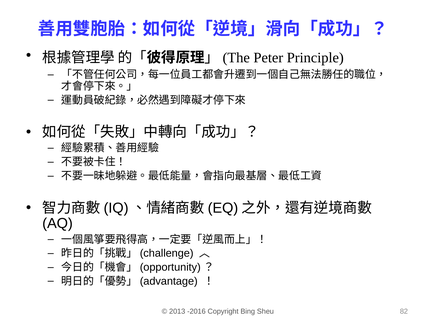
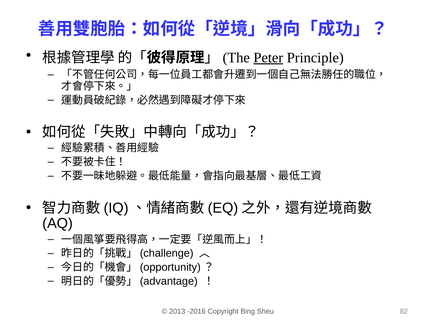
Peter underline: none -> present
